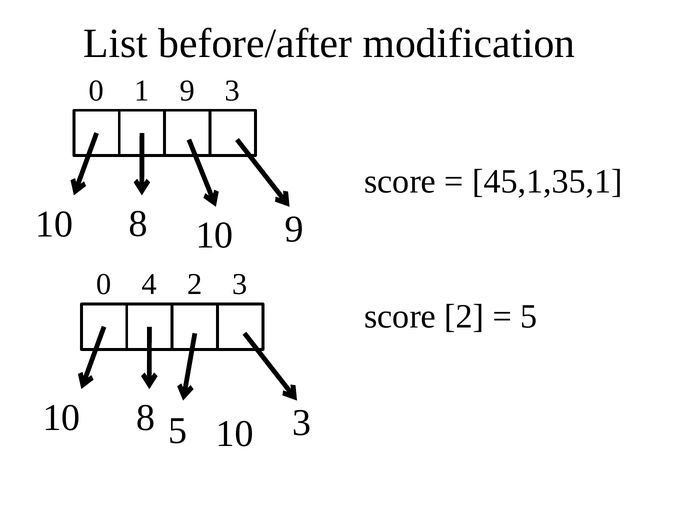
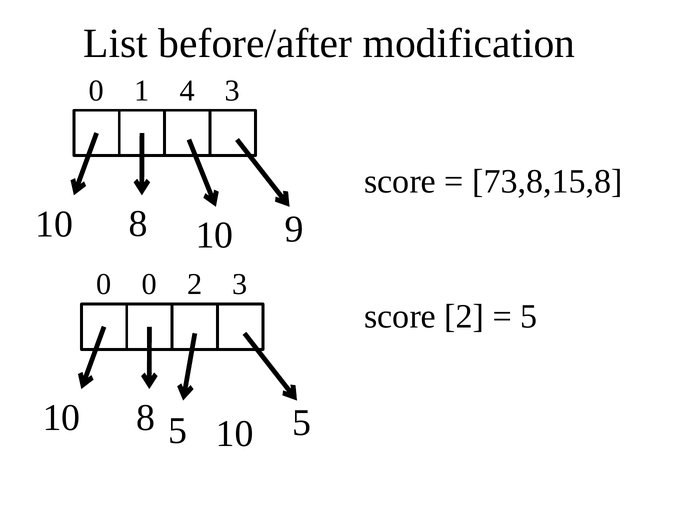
1 9: 9 -> 4
45,1,35,1: 45,1,35,1 -> 73,8,15,8
0 4: 4 -> 0
8 3: 3 -> 5
